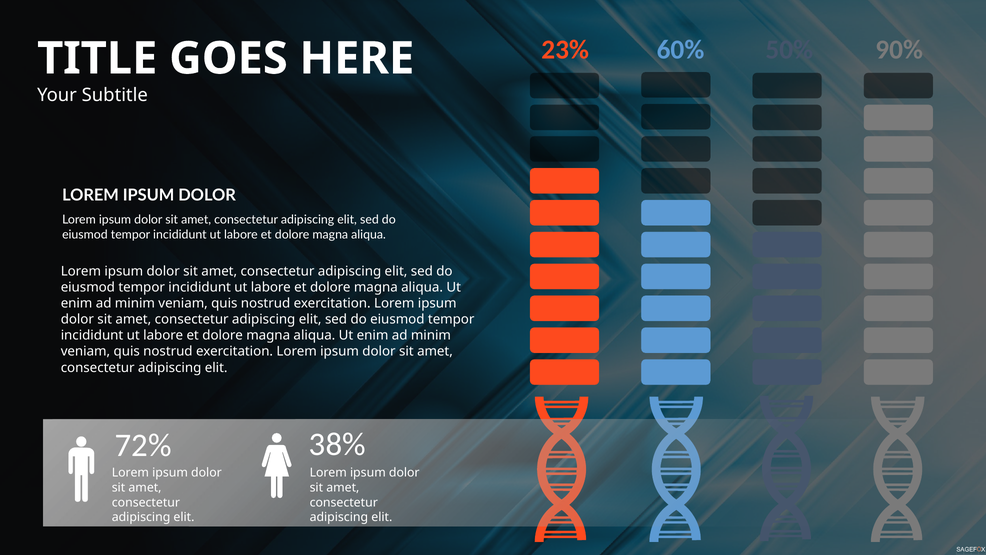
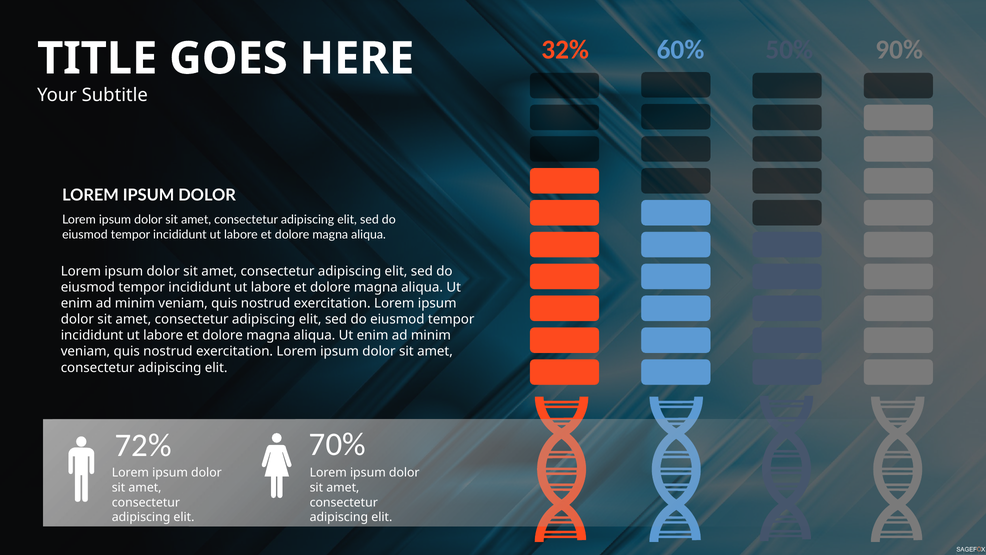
23%: 23% -> 32%
38%: 38% -> 70%
